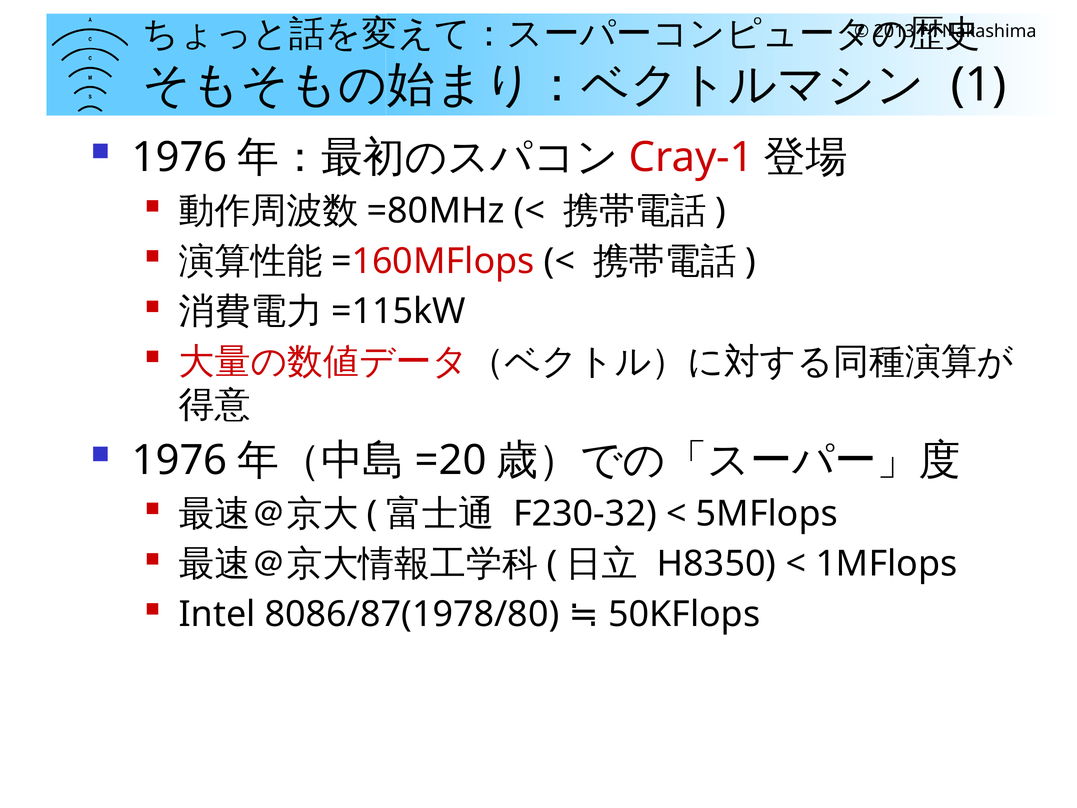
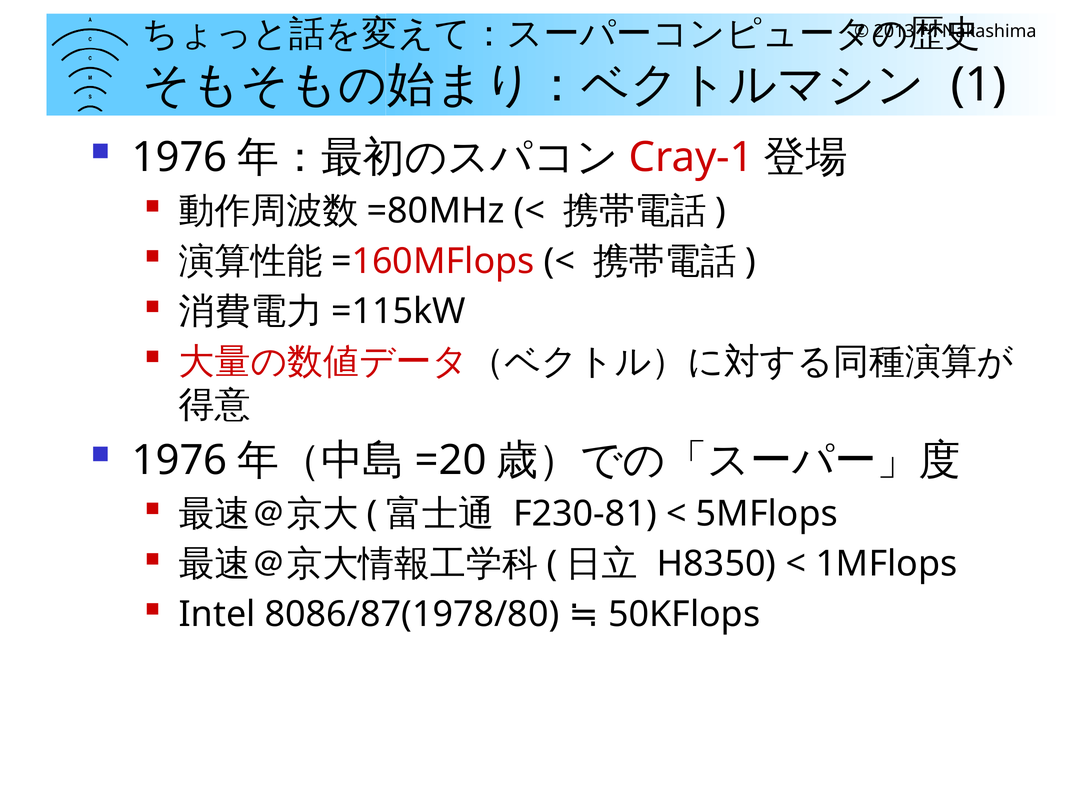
F230-32: F230-32 -> F230-81
